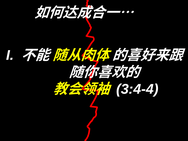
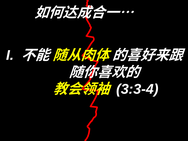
3:4-4: 3:4-4 -> 3:3-4
